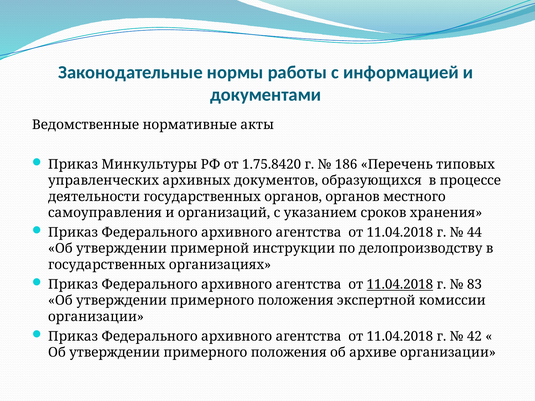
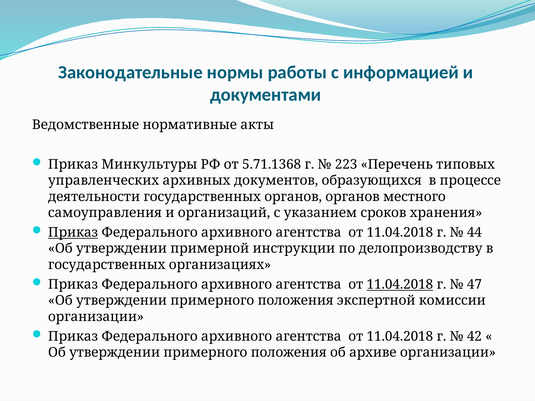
1.75.8420: 1.75.8420 -> 5.71.1368
186: 186 -> 223
Приказ at (73, 233) underline: none -> present
83: 83 -> 47
